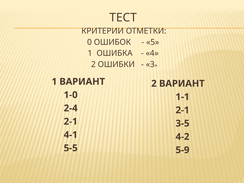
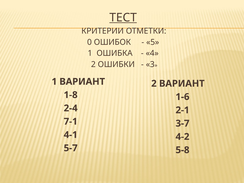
ТЕСТ underline: none -> present
1-0: 1-0 -> 1-8
1-1: 1-1 -> 1-6
2-1 at (71, 122): 2-1 -> 7-1
3-5: 3-5 -> 3-7
5-5: 5-5 -> 5-7
5-9: 5-9 -> 5-8
